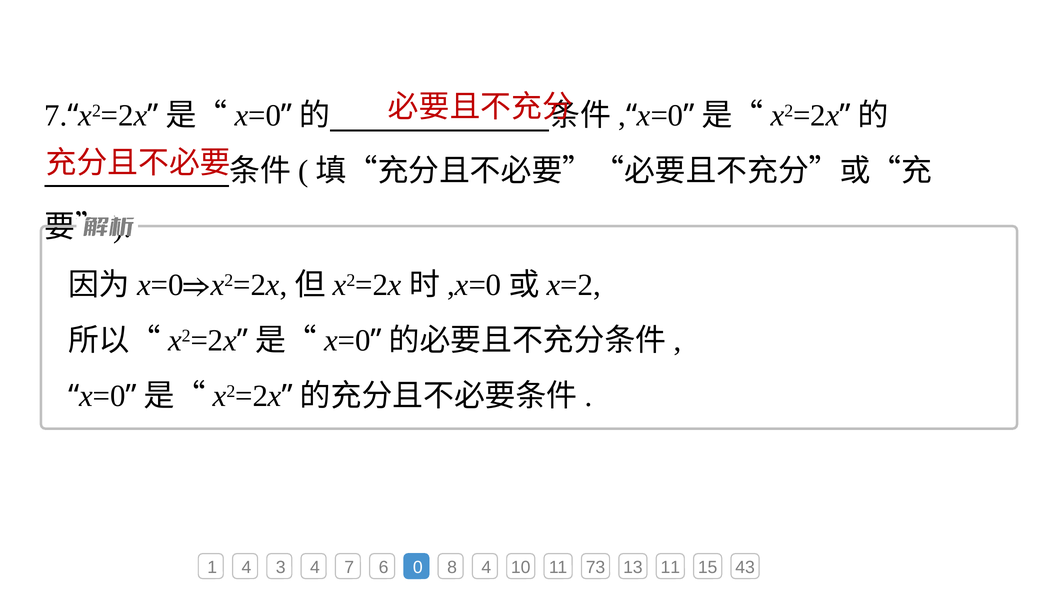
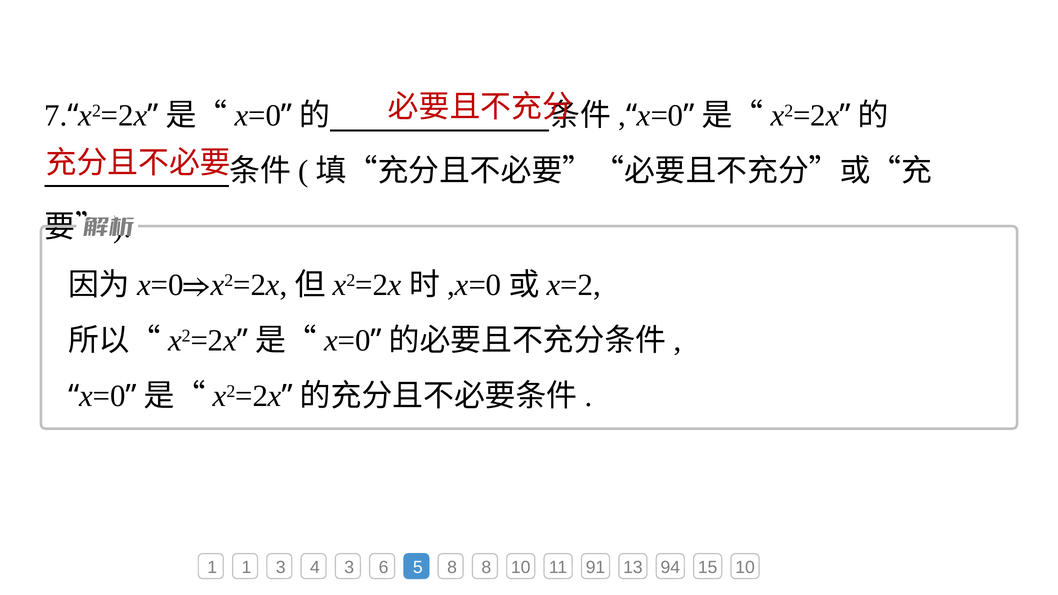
1 4: 4 -> 1
4 7: 7 -> 3
0: 0 -> 5
8 4: 4 -> 8
73: 73 -> 91
13 11: 11 -> 94
15 43: 43 -> 10
